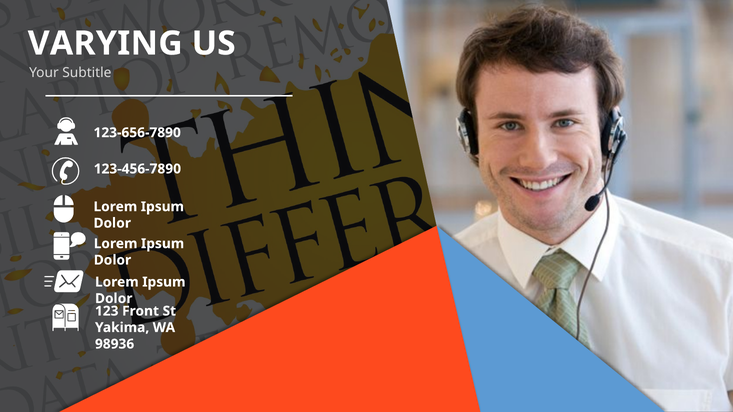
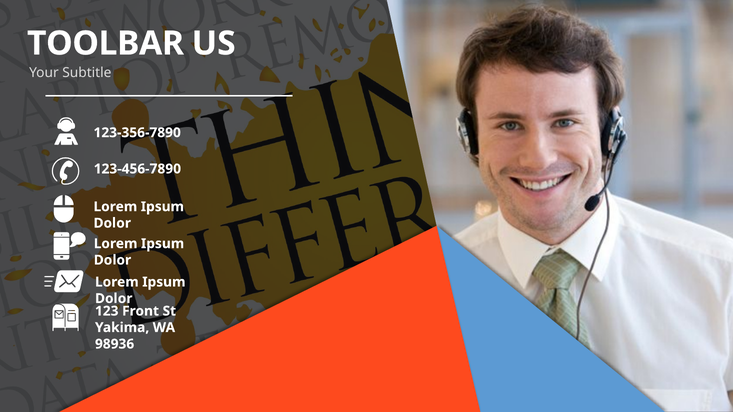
VARYING: VARYING -> TOOLBAR
123-656-7890: 123-656-7890 -> 123-356-7890
